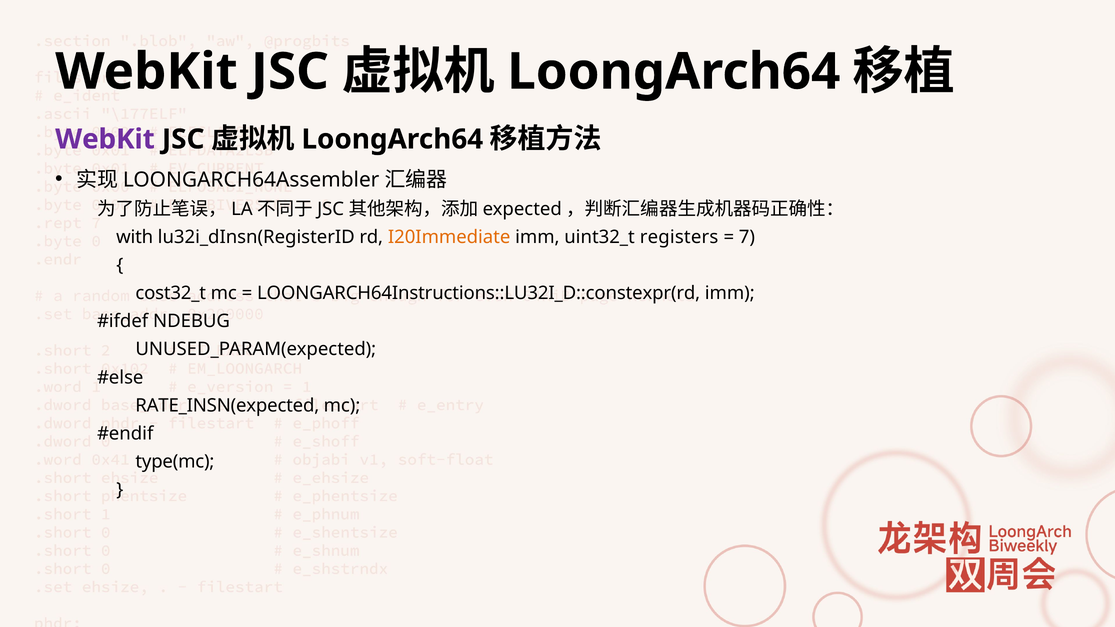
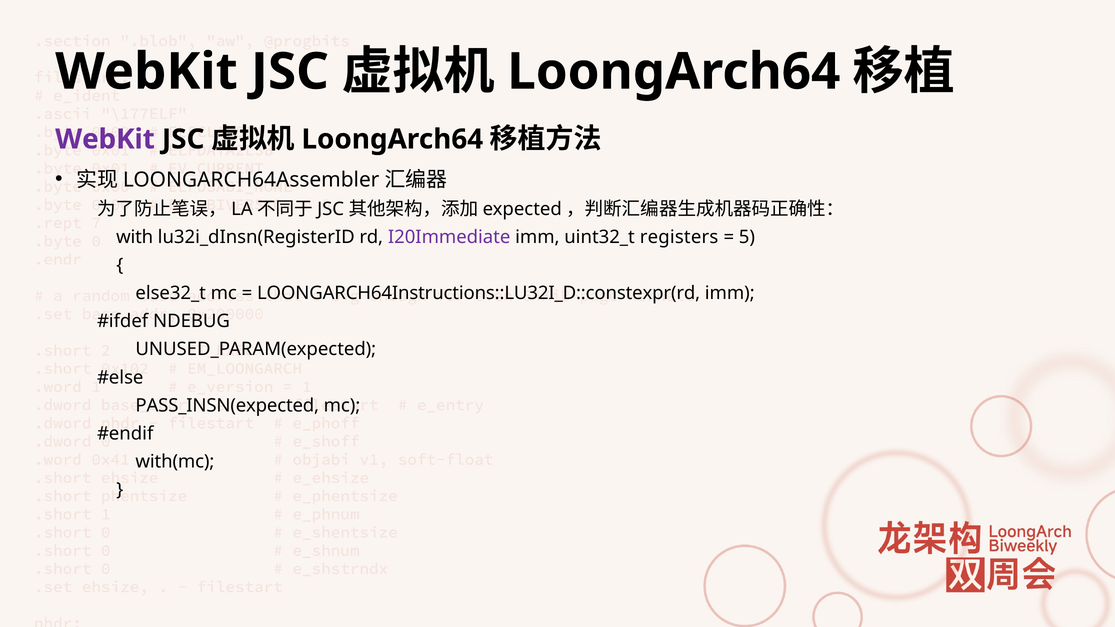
I20Immediate colour: orange -> purple
7: 7 -> 5
cost32_t: cost32_t -> else32_t
RATE_INSN(expected: RATE_INSN(expected -> PASS_INSN(expected
type(mc: type(mc -> with(mc
